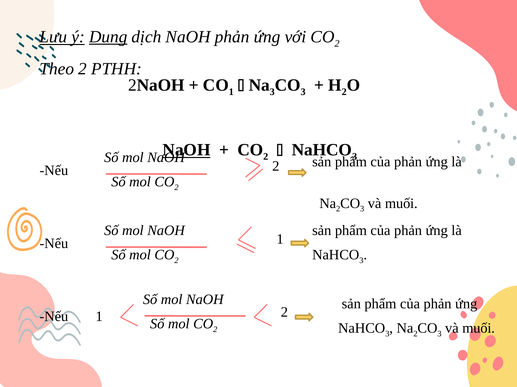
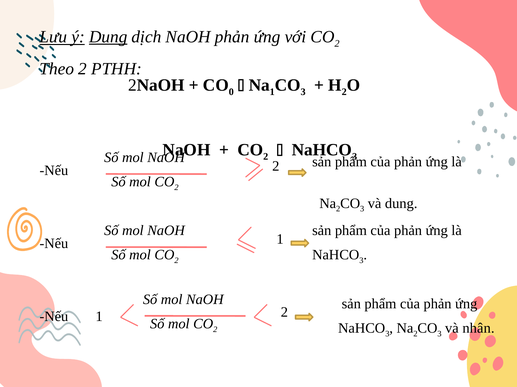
1 at (231, 92): 1 -> 0
3 at (272, 92): 3 -> 1
NaOH at (187, 150) underline: present -> none
muối at (401, 204): muối -> dung
muối at (479, 329): muối -> nhân
